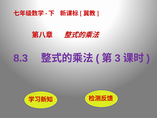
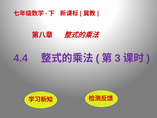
8.3: 8.3 -> 4.4
